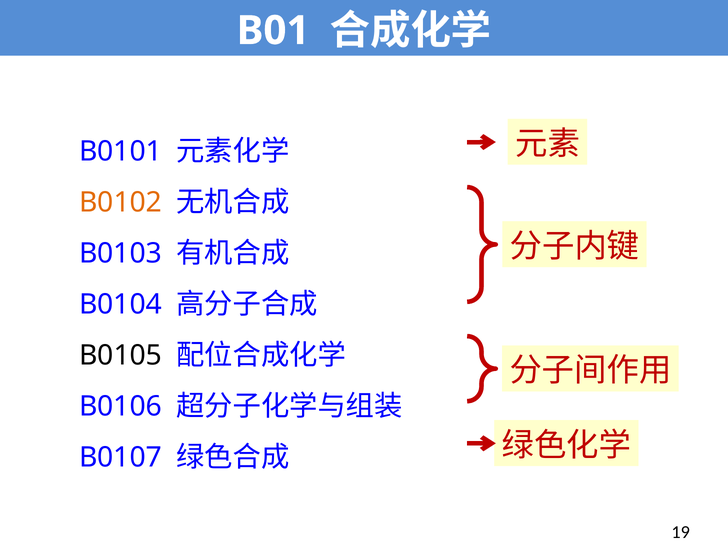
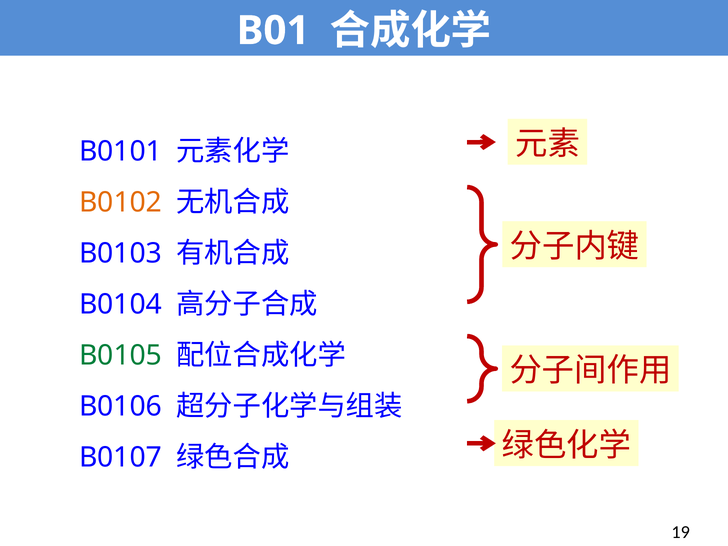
B0105 colour: black -> green
